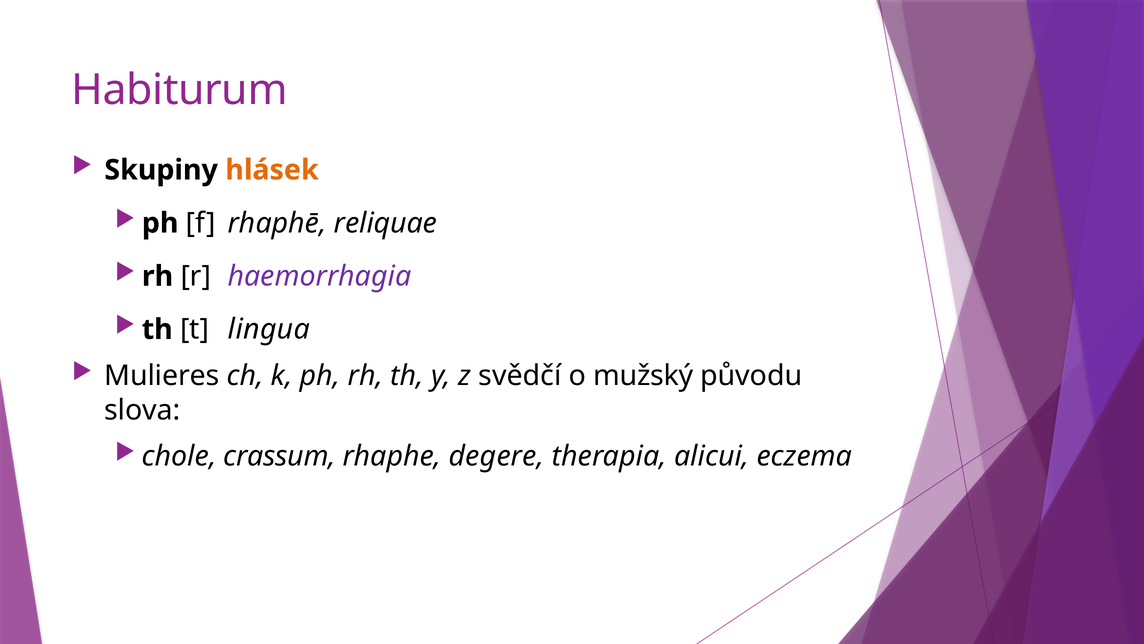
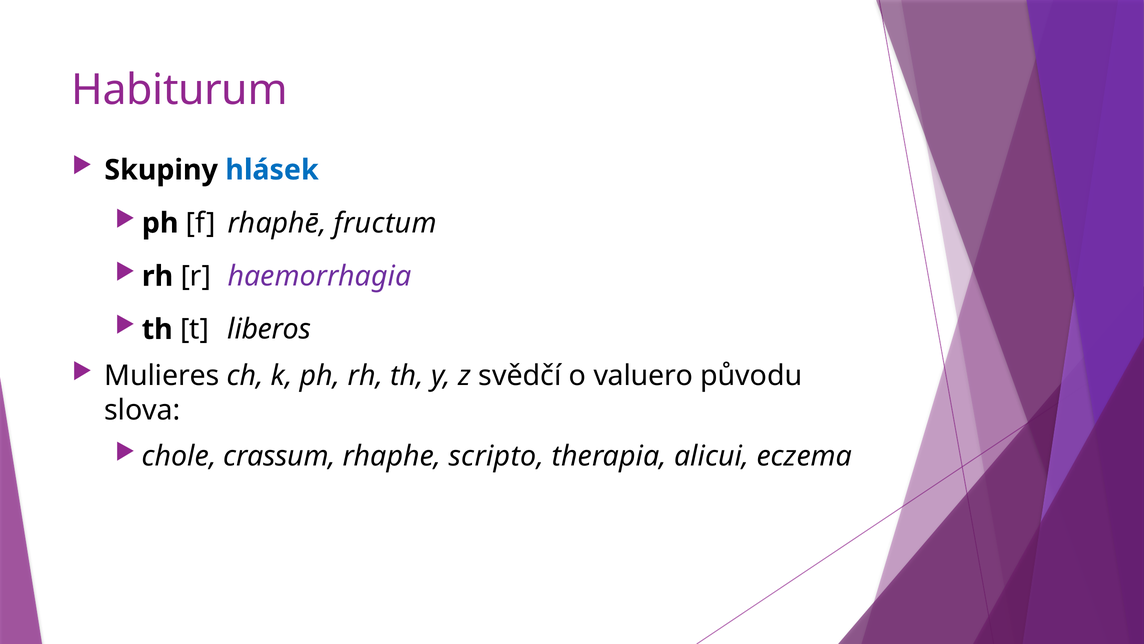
hlásek colour: orange -> blue
reliquae: reliquae -> fructum
lingua: lingua -> liberos
mužský: mužský -> valuero
degere: degere -> scripto
